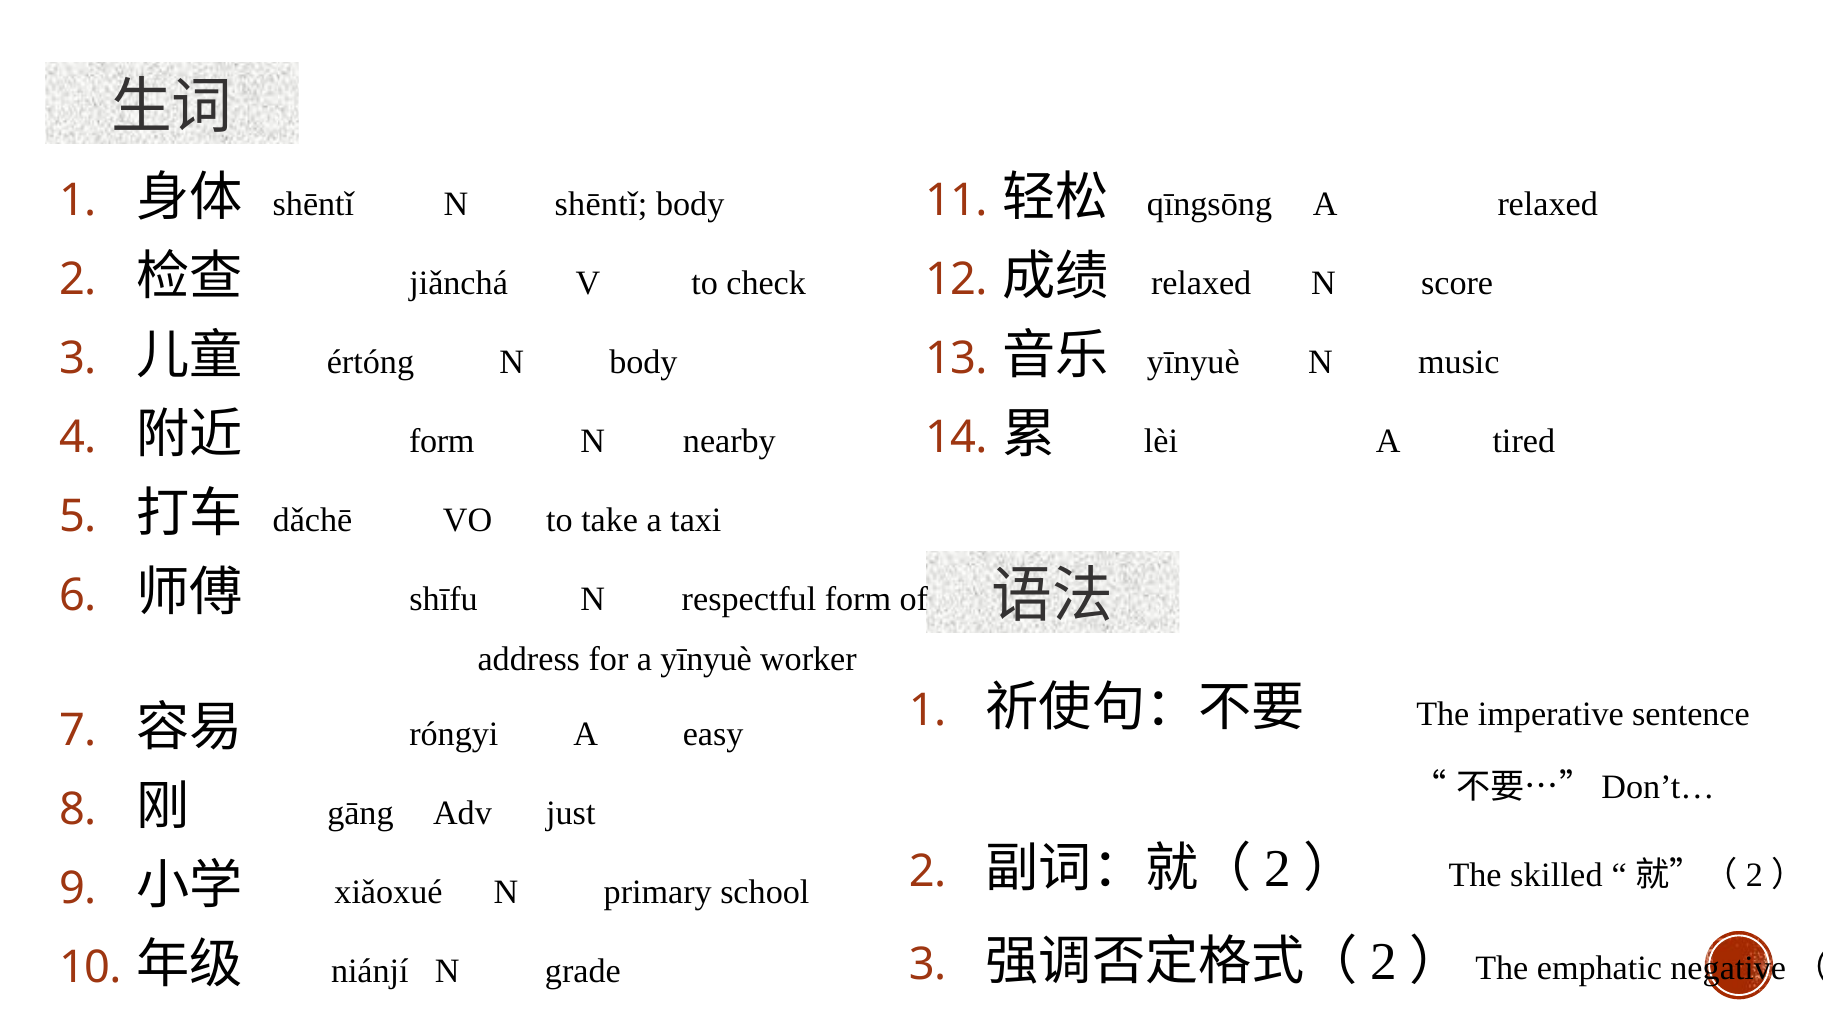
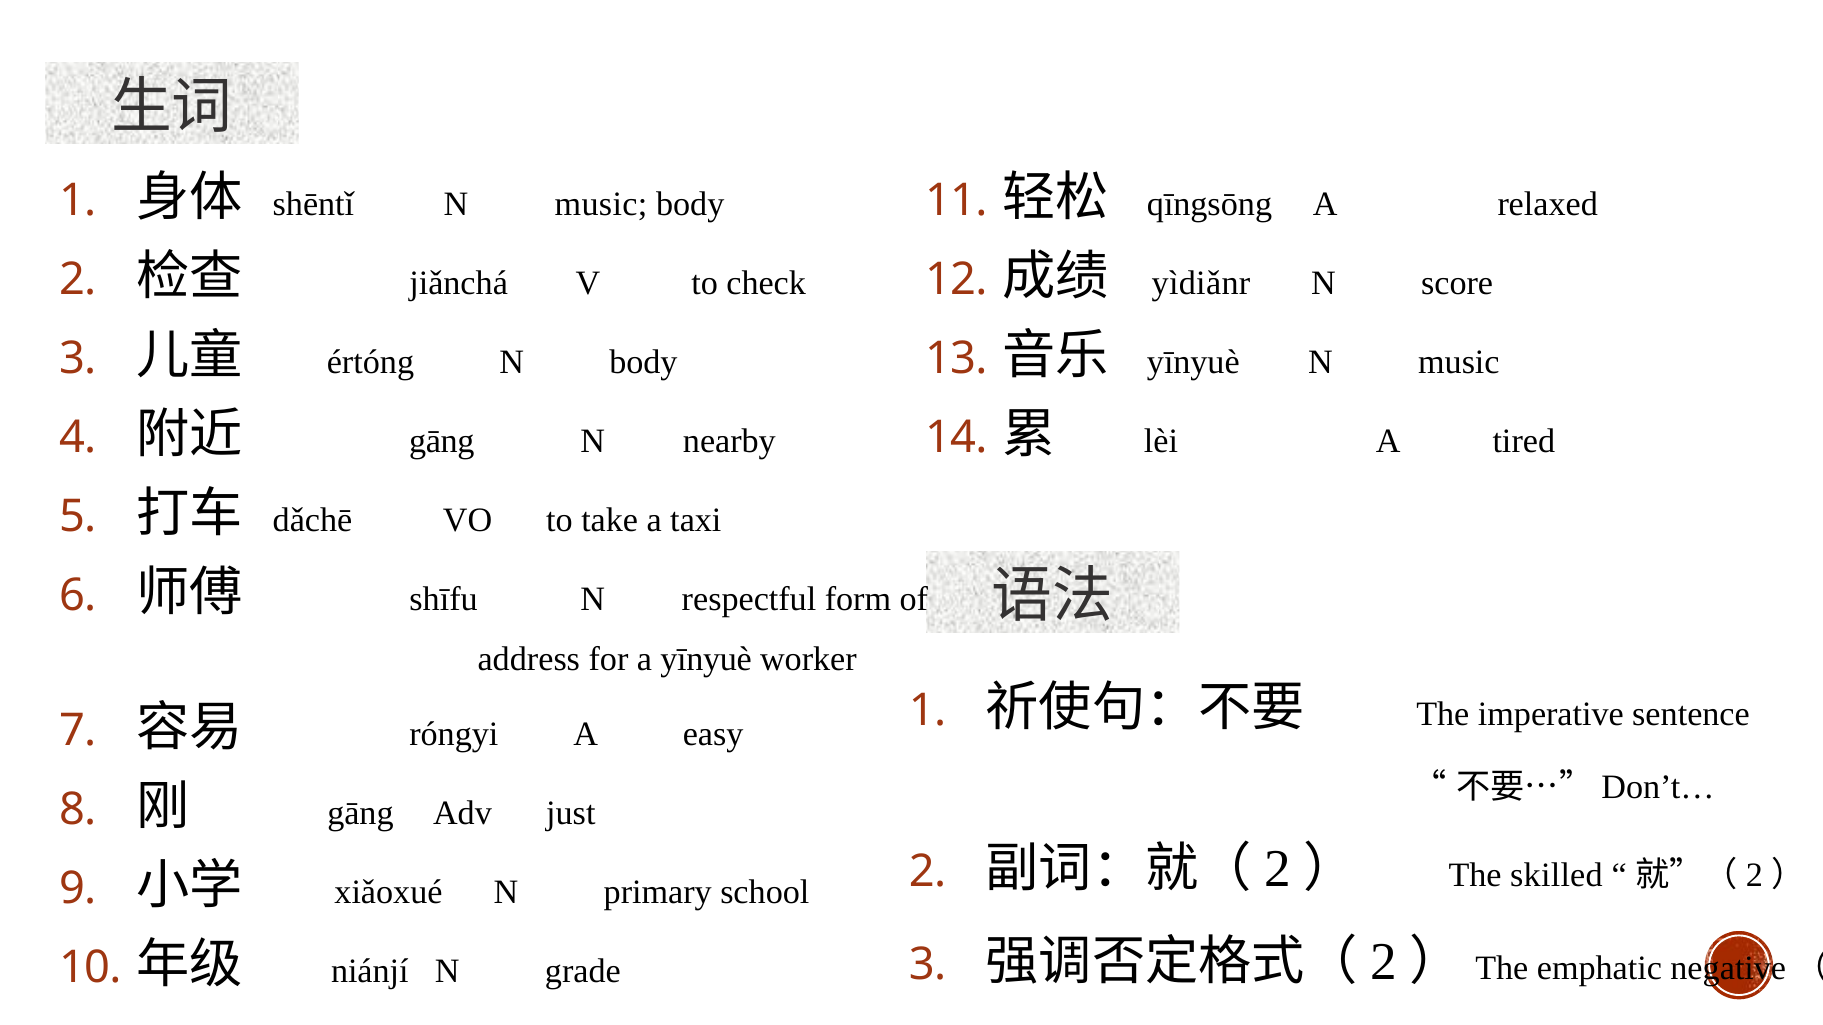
shēntǐ N shēntǐ: shēntǐ -> music
relaxed at (1201, 283): relaxed -> yìdiǎnr
form at (442, 441): form -> gāng
